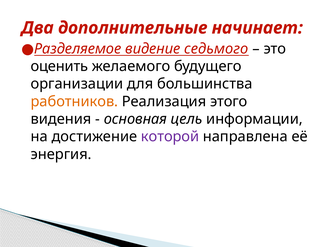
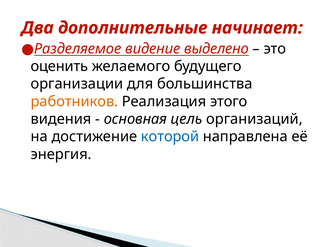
седьмого: седьмого -> выделено
информации: информации -> организаций
которой colour: purple -> blue
